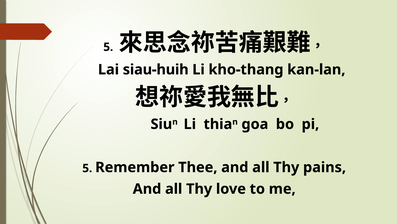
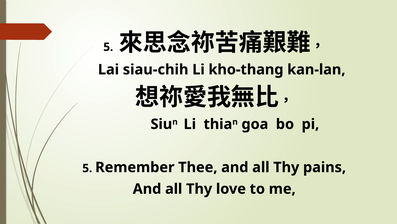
siau-huih: siau-huih -> siau-chih
